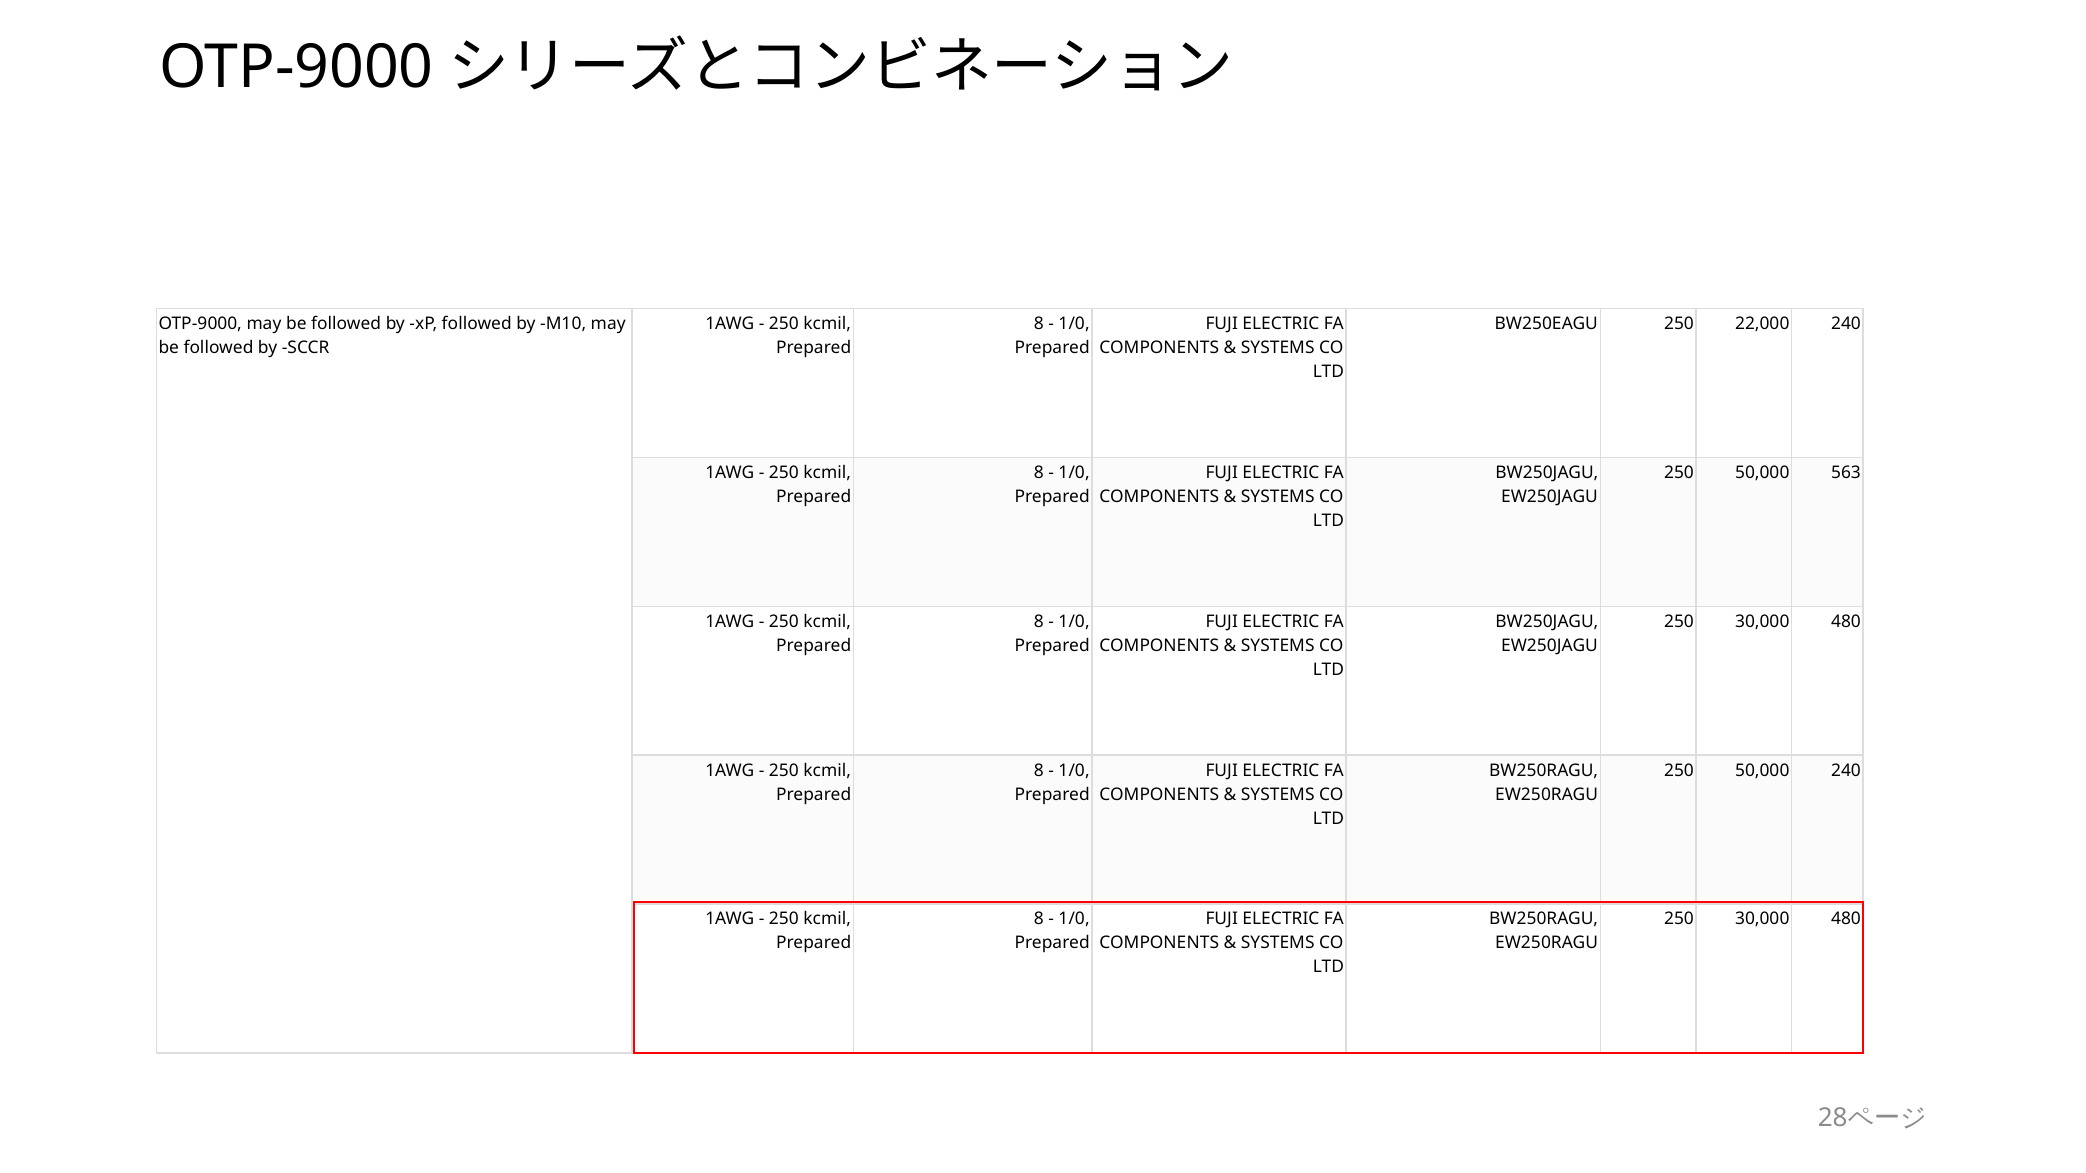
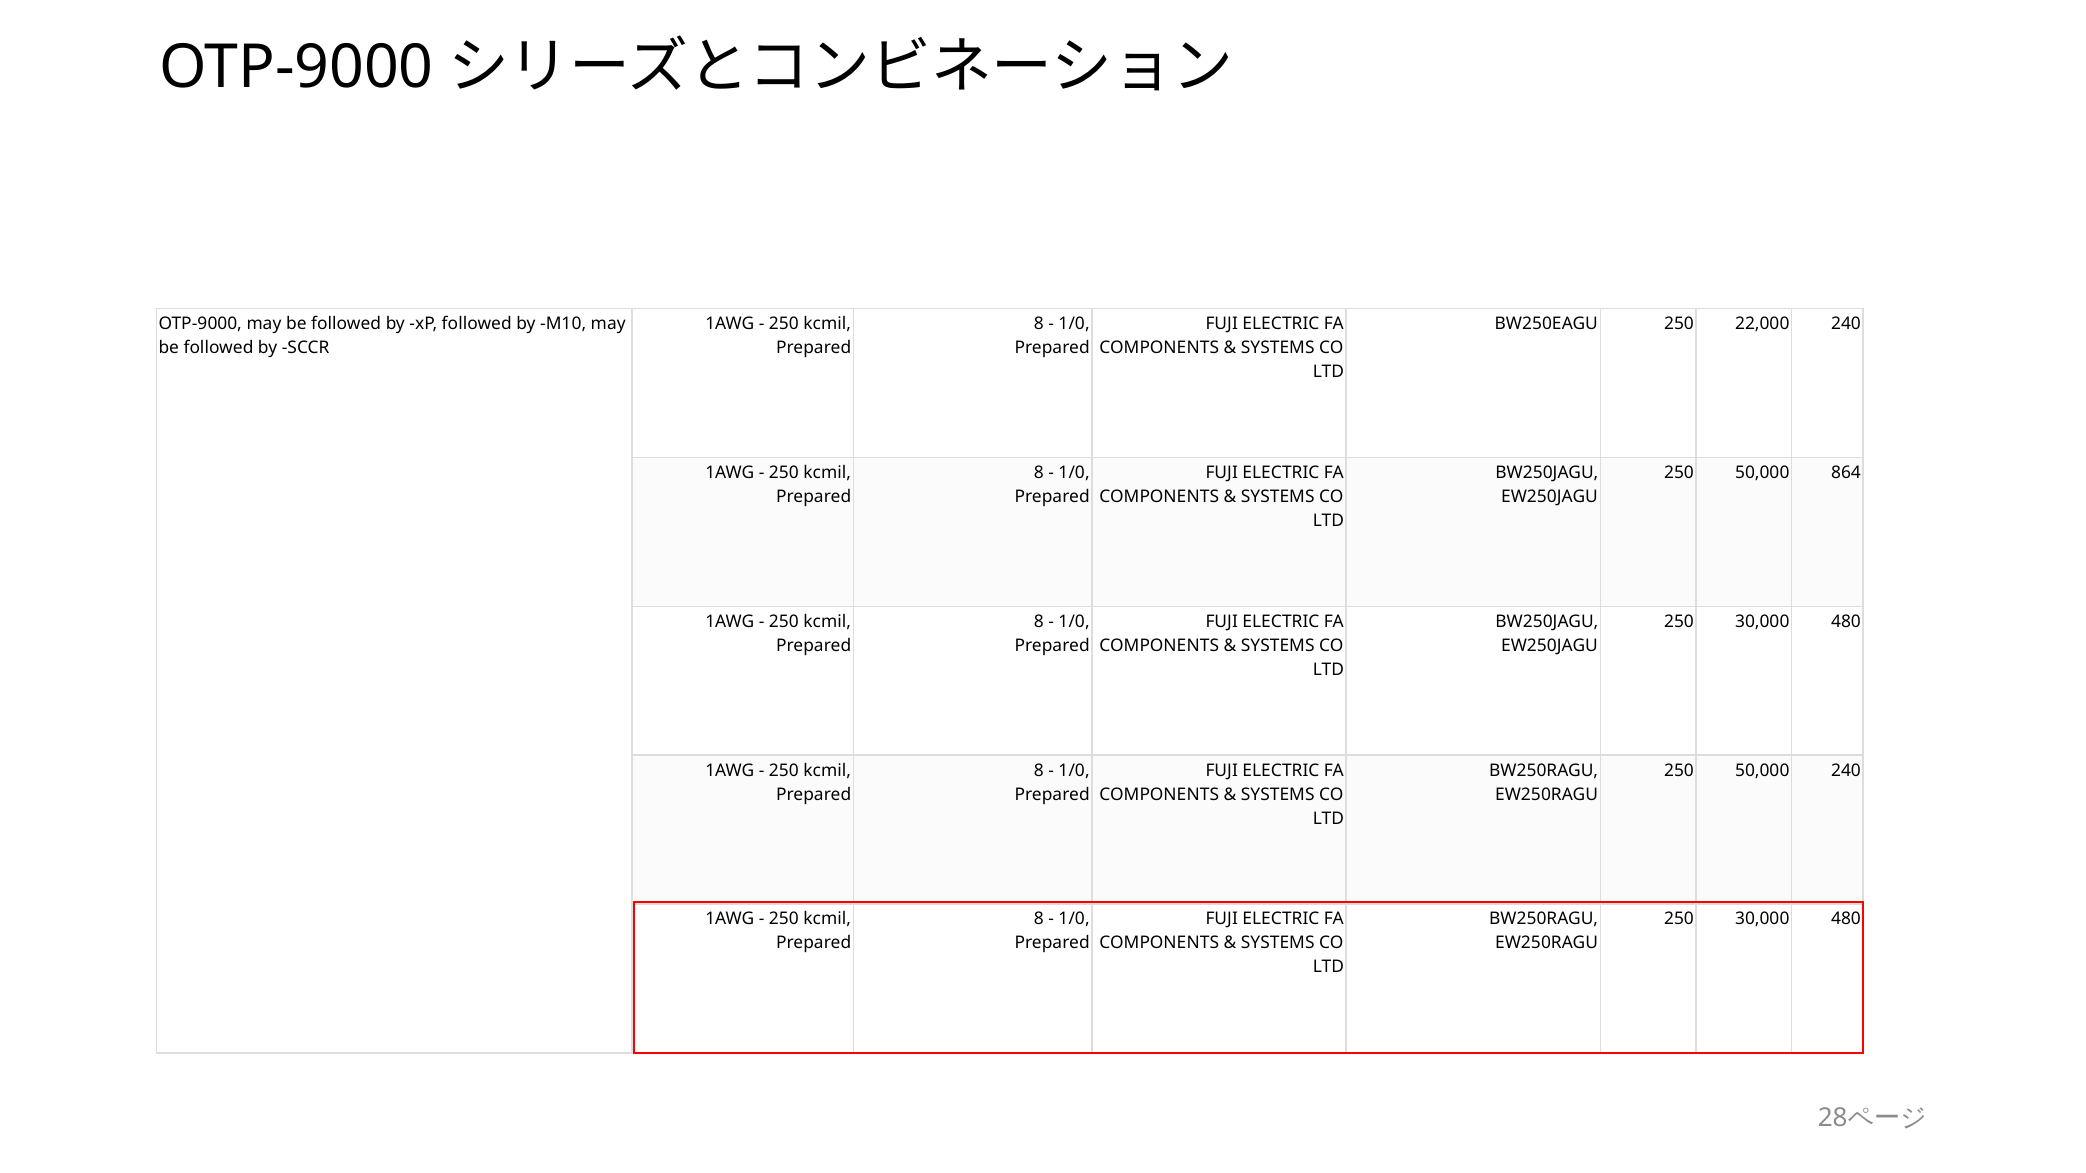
563: 563 -> 864
